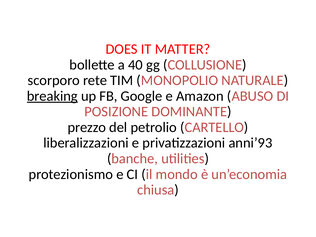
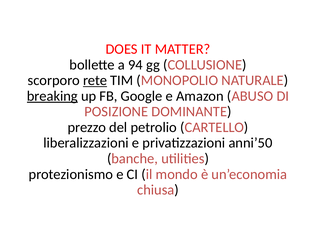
40: 40 -> 94
rete underline: none -> present
anni’93: anni’93 -> anni’50
